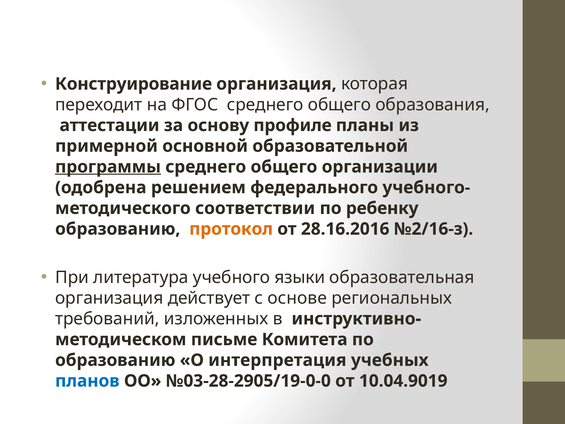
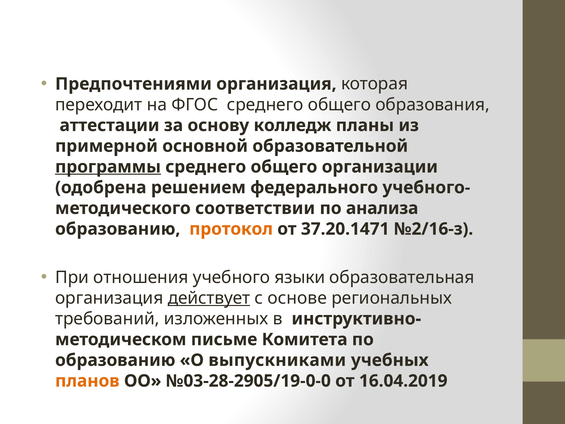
Конструирование: Конструирование -> Предпочтениями
профиле: профиле -> колледж
ребенку: ребенку -> анализа
28.16.2016: 28.16.2016 -> 37.20.1471
литература: литература -> отношения
действует underline: none -> present
интерпретация: интерпретация -> выпускниками
планов colour: blue -> orange
10.04.9019: 10.04.9019 -> 16.04.2019
